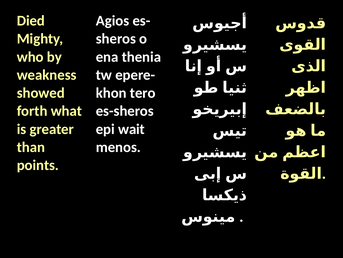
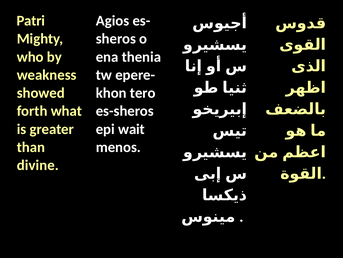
Died: Died -> Patri
points: points -> divine
